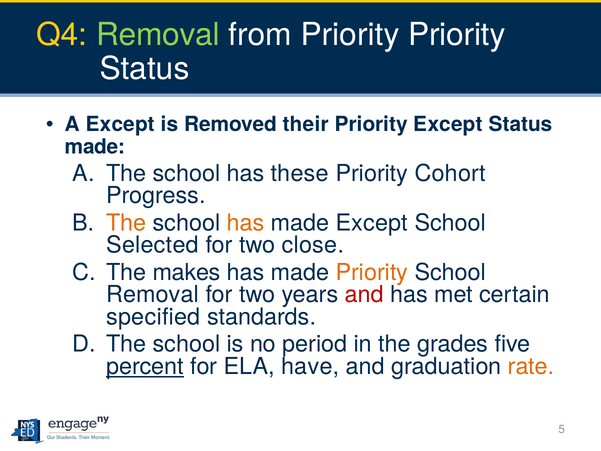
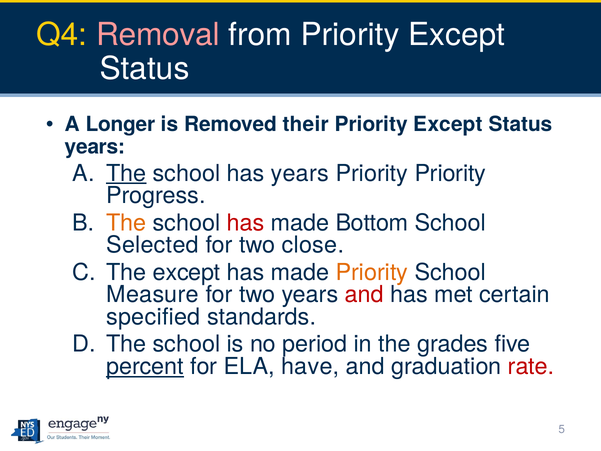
Removal at (158, 35) colour: light green -> pink
from Priority Priority: Priority -> Except
A Except: Except -> Longer
made at (95, 147): made -> years
The at (126, 173) underline: none -> present
has these: these -> years
Priority Cohort: Cohort -> Priority
has at (246, 223) colour: orange -> red
made Except: Except -> Bottom
The makes: makes -> except
Removal at (153, 295): Removal -> Measure
rate colour: orange -> red
